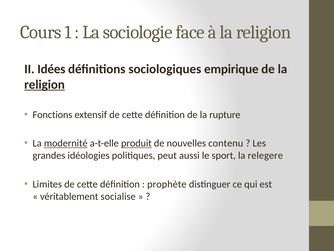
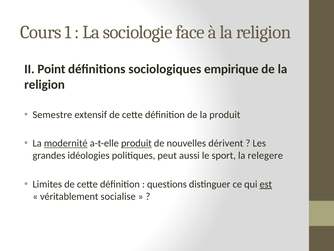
Idées: Idées -> Point
religion at (45, 84) underline: present -> none
Fonctions: Fonctions -> Semestre
la rupture: rupture -> produit
contenu: contenu -> dérivent
prophète: prophète -> questions
est underline: none -> present
